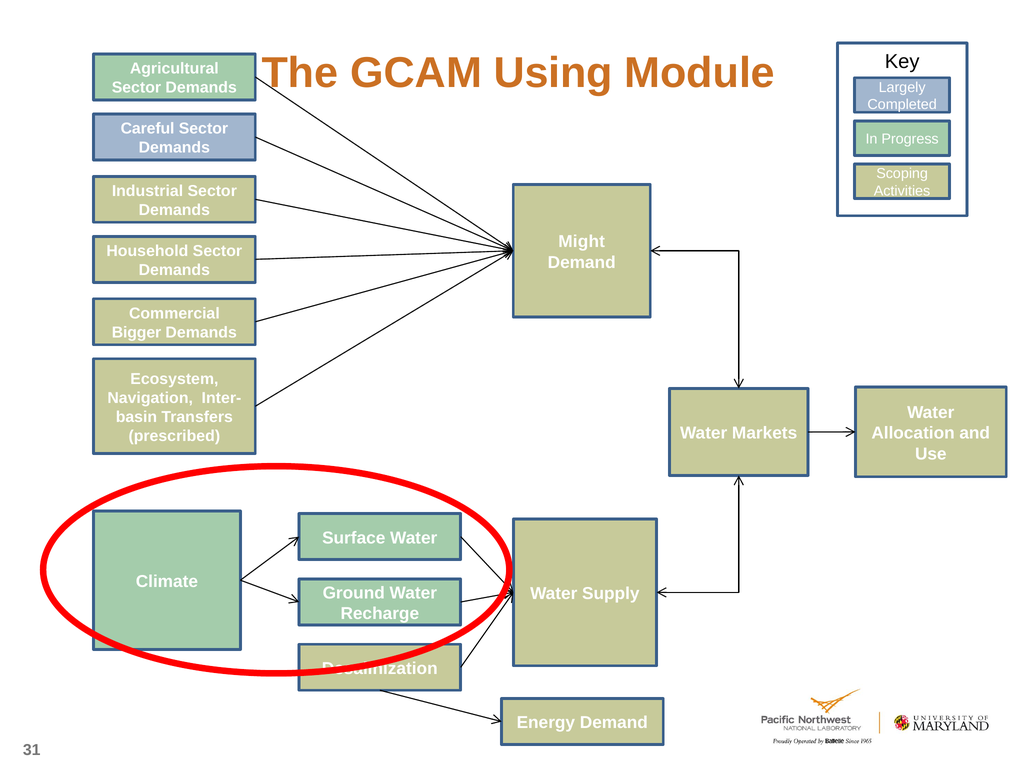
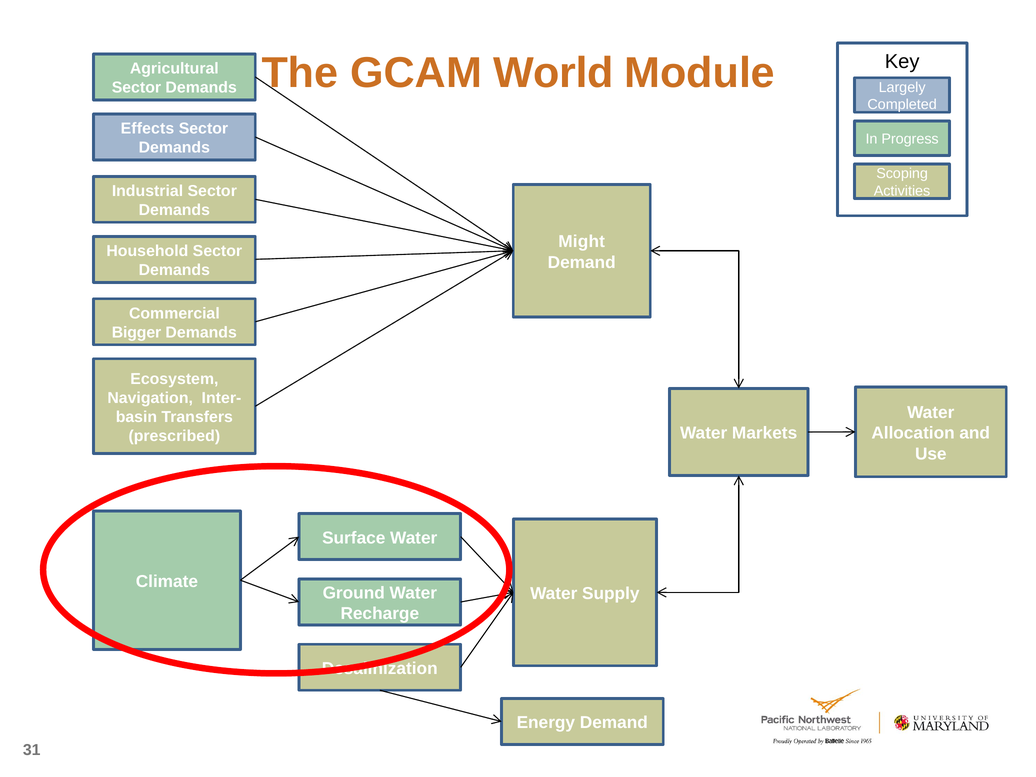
Using: Using -> World
Careful: Careful -> Effects
